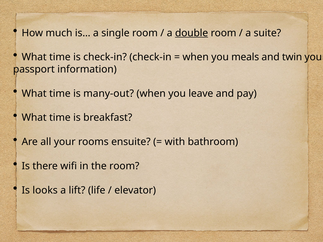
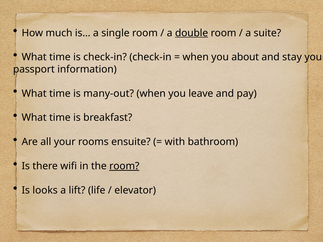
meals: meals -> about
twin: twin -> stay
room at (124, 166) underline: none -> present
